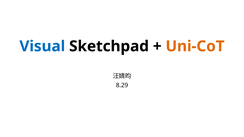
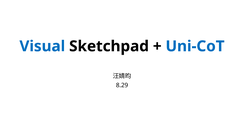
Uni-CoT colour: orange -> blue
